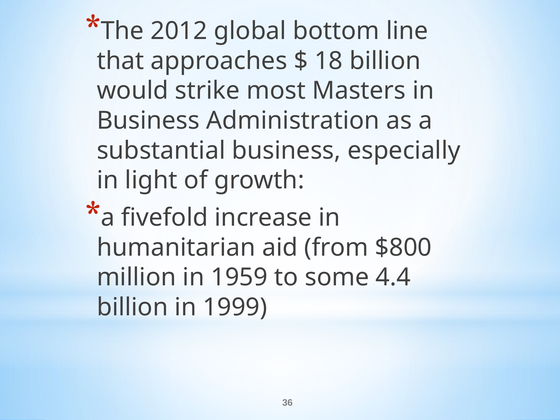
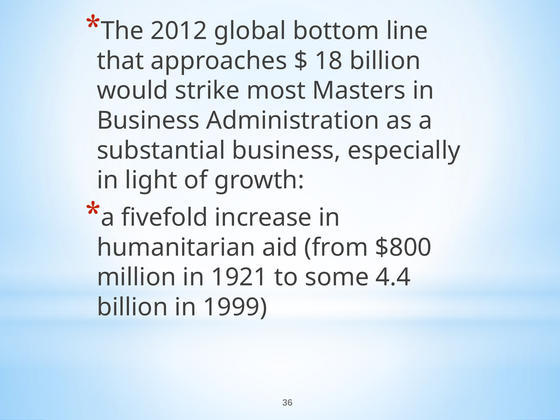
1959: 1959 -> 1921
